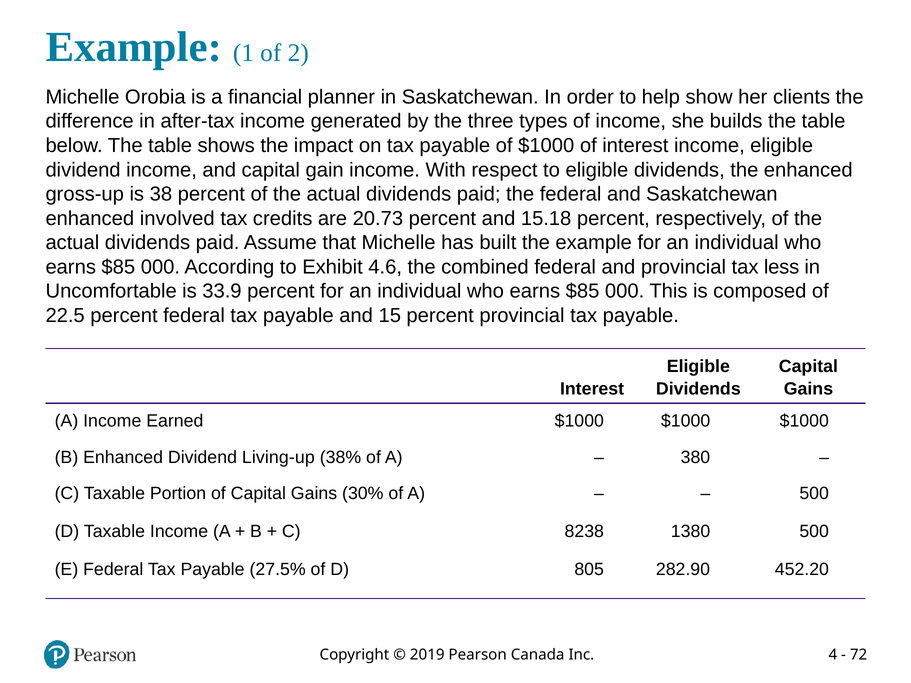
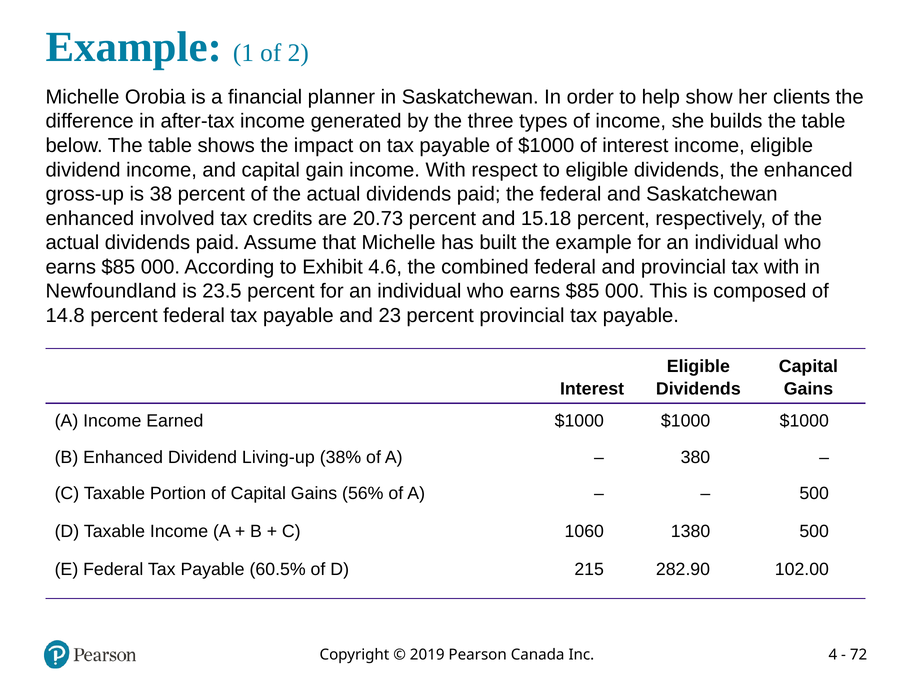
tax less: less -> with
Uncomfortable: Uncomfortable -> Newfoundland
33.9: 33.9 -> 23.5
22.5: 22.5 -> 14.8
15: 15 -> 23
30%: 30% -> 56%
8238: 8238 -> 1060
27.5%: 27.5% -> 60.5%
805: 805 -> 215
452.20: 452.20 -> 102.00
